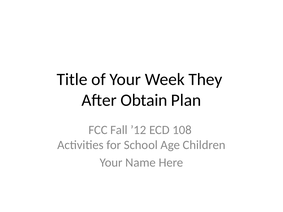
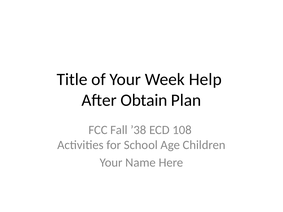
They: They -> Help
’12: ’12 -> ’38
